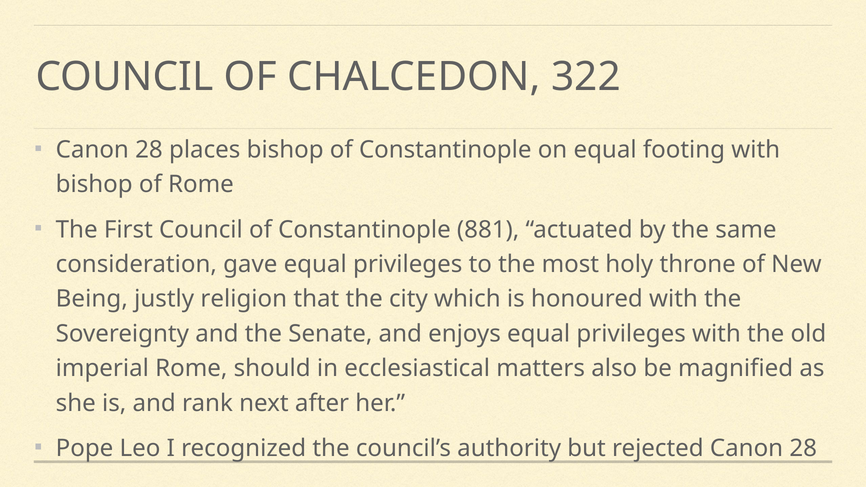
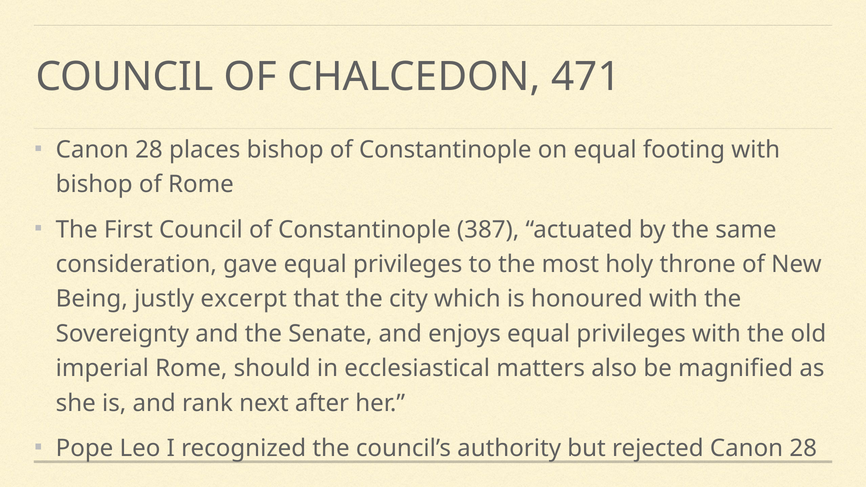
322: 322 -> 471
881: 881 -> 387
religion: religion -> excerpt
